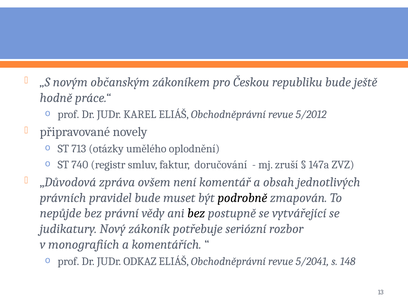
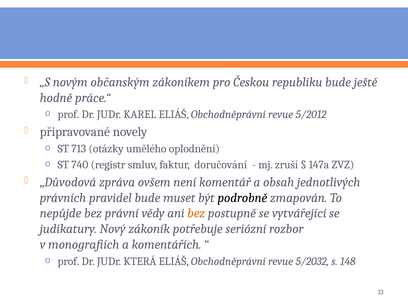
bez at (196, 213) colour: black -> orange
ODKAZ: ODKAZ -> KTERÁ
5/2041: 5/2041 -> 5/2032
